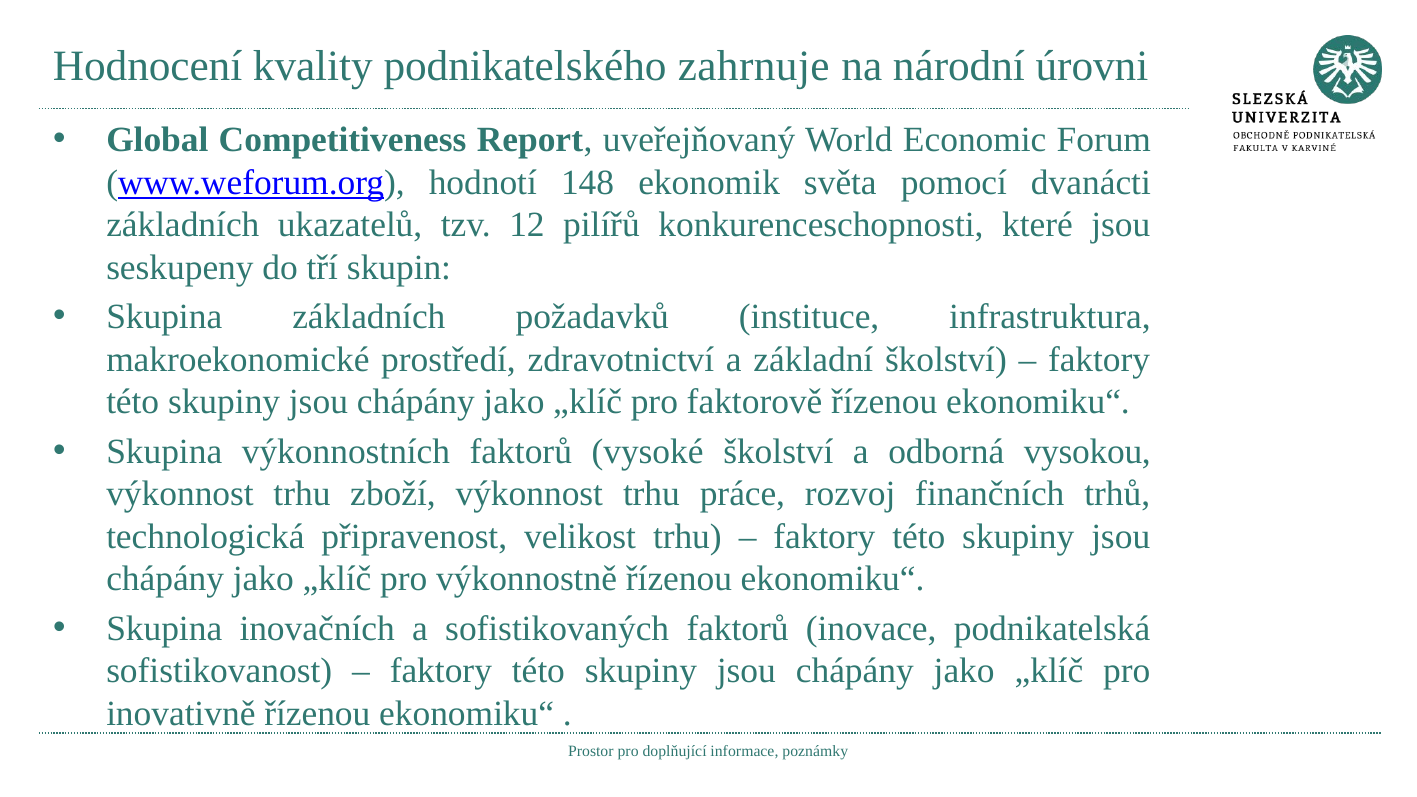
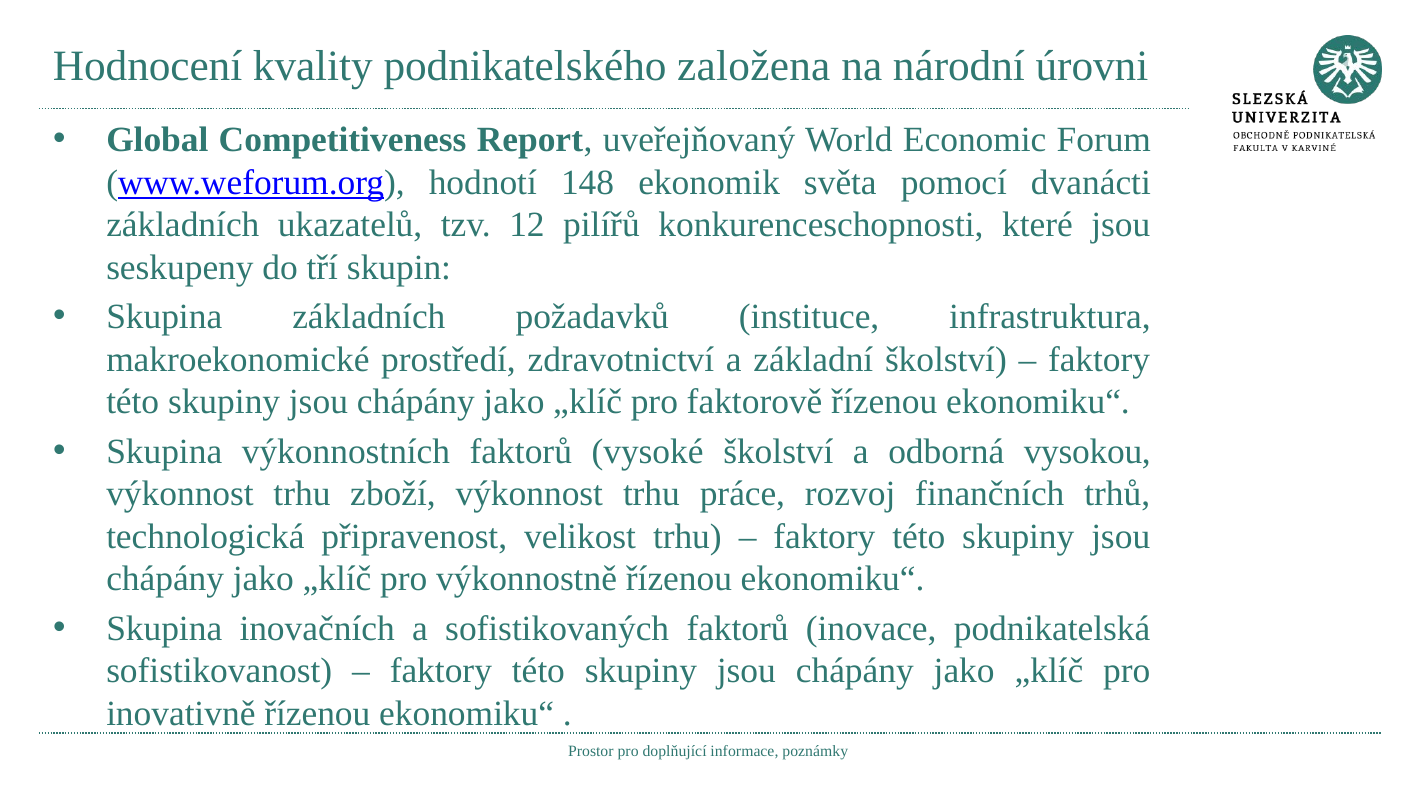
zahrnuje: zahrnuje -> založena
